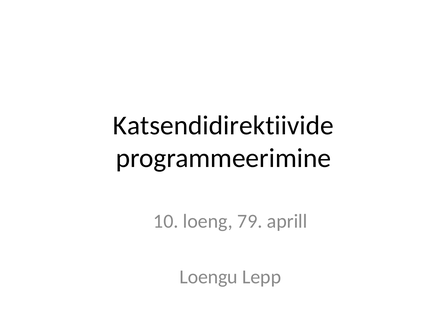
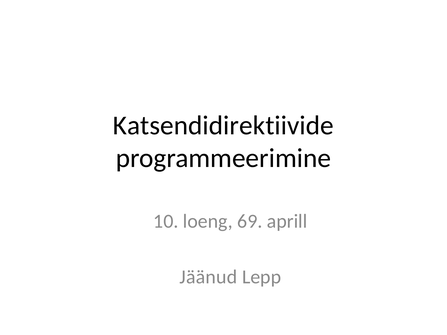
79: 79 -> 69
Loengu: Loengu -> Jäänud
